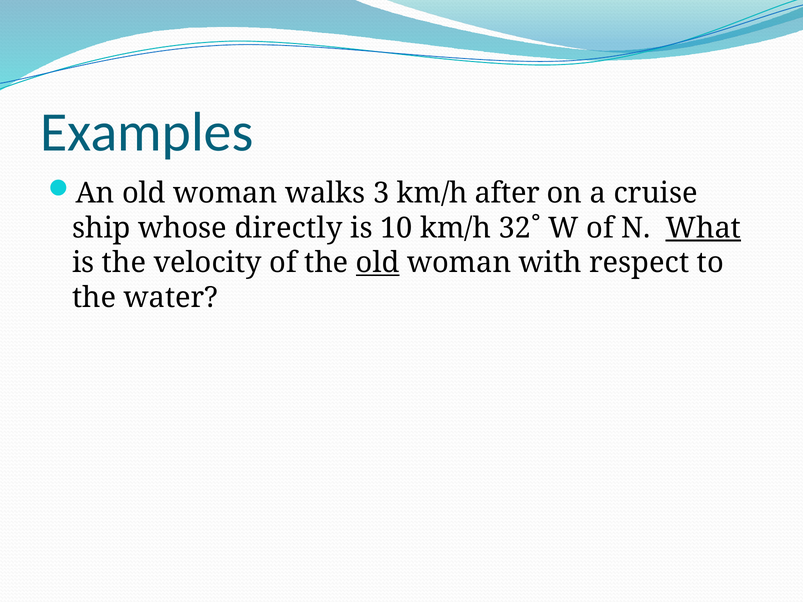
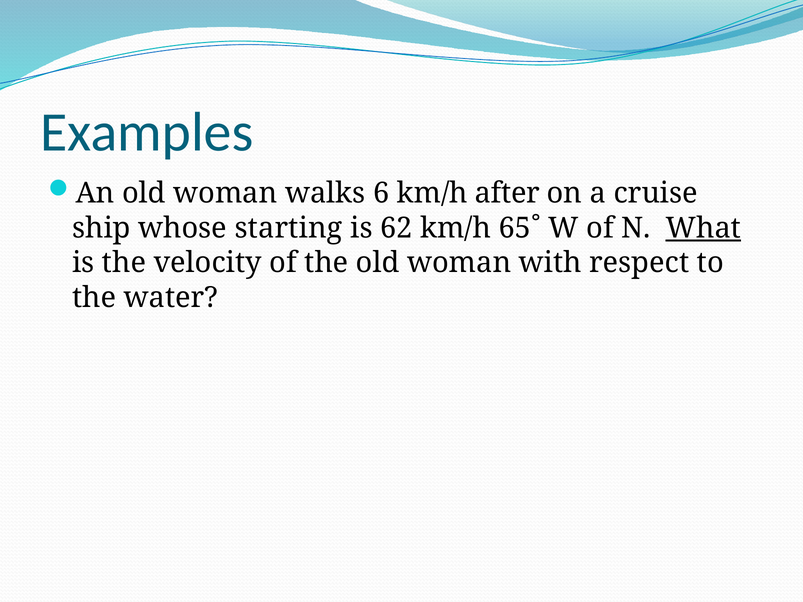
3: 3 -> 6
directly: directly -> starting
10: 10 -> 62
32˚: 32˚ -> 65˚
old at (378, 263) underline: present -> none
